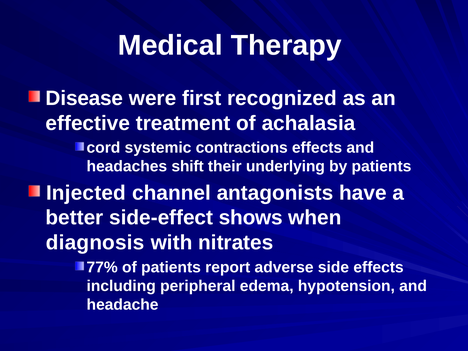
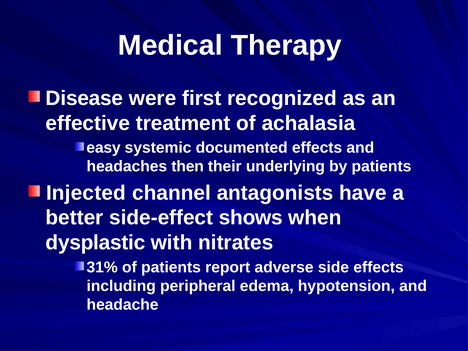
cord: cord -> easy
contractions: contractions -> documented
shift: shift -> then
diagnosis: diagnosis -> dysplastic
77%: 77% -> 31%
